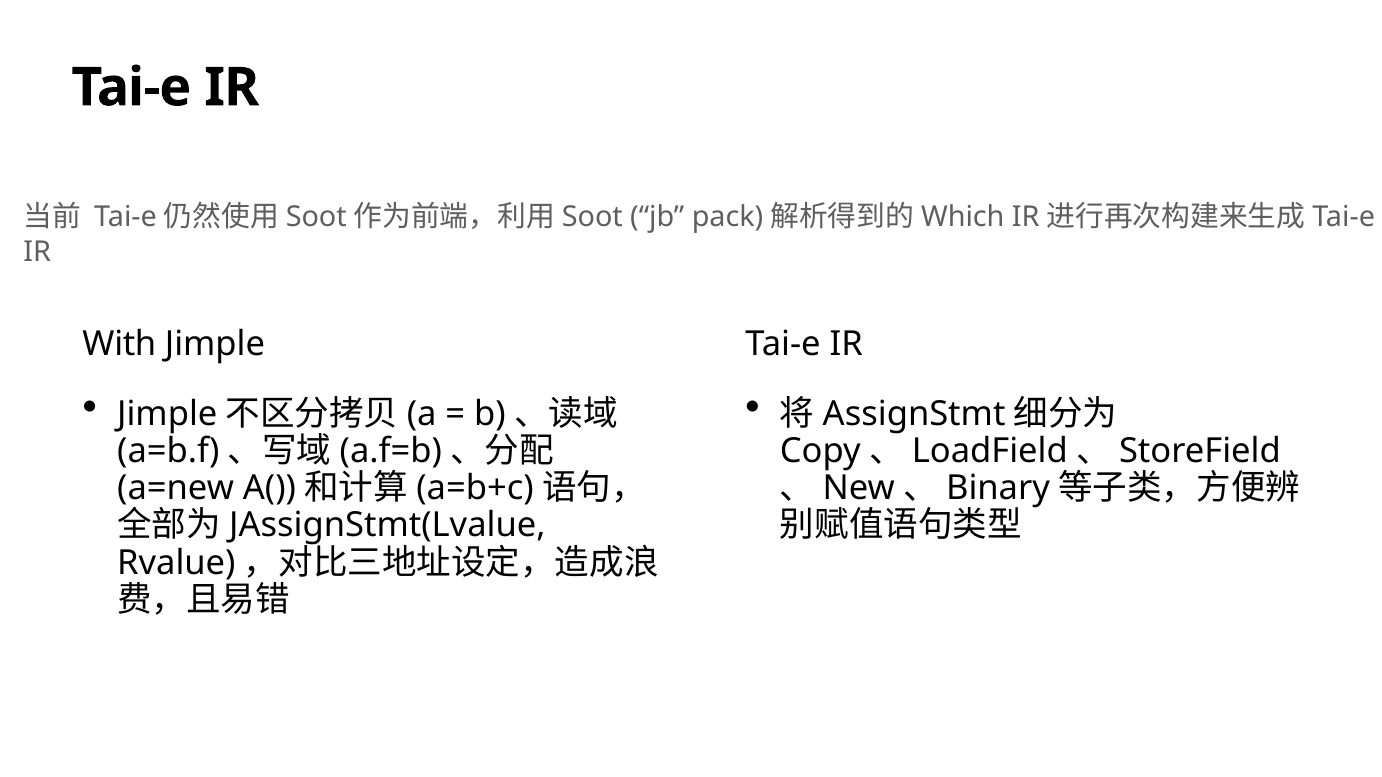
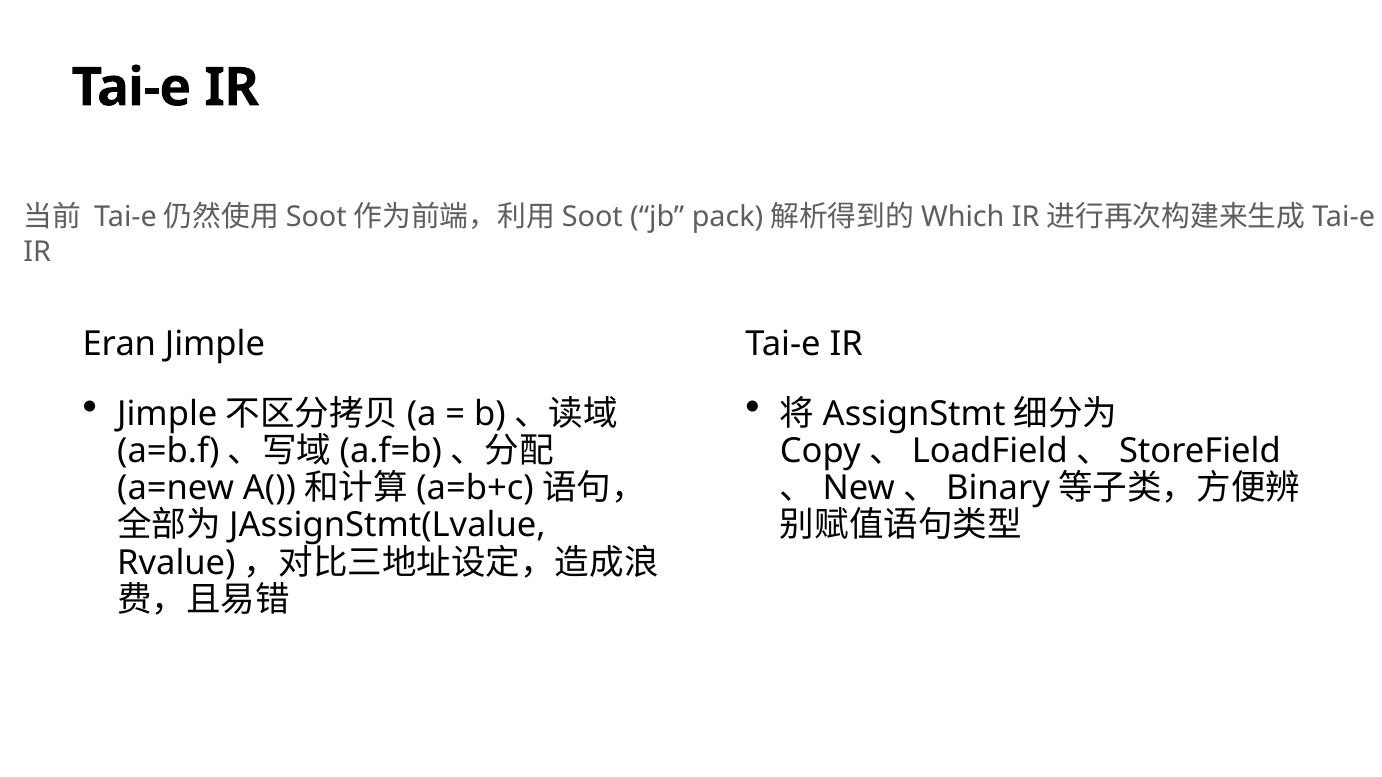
With: With -> Eran
